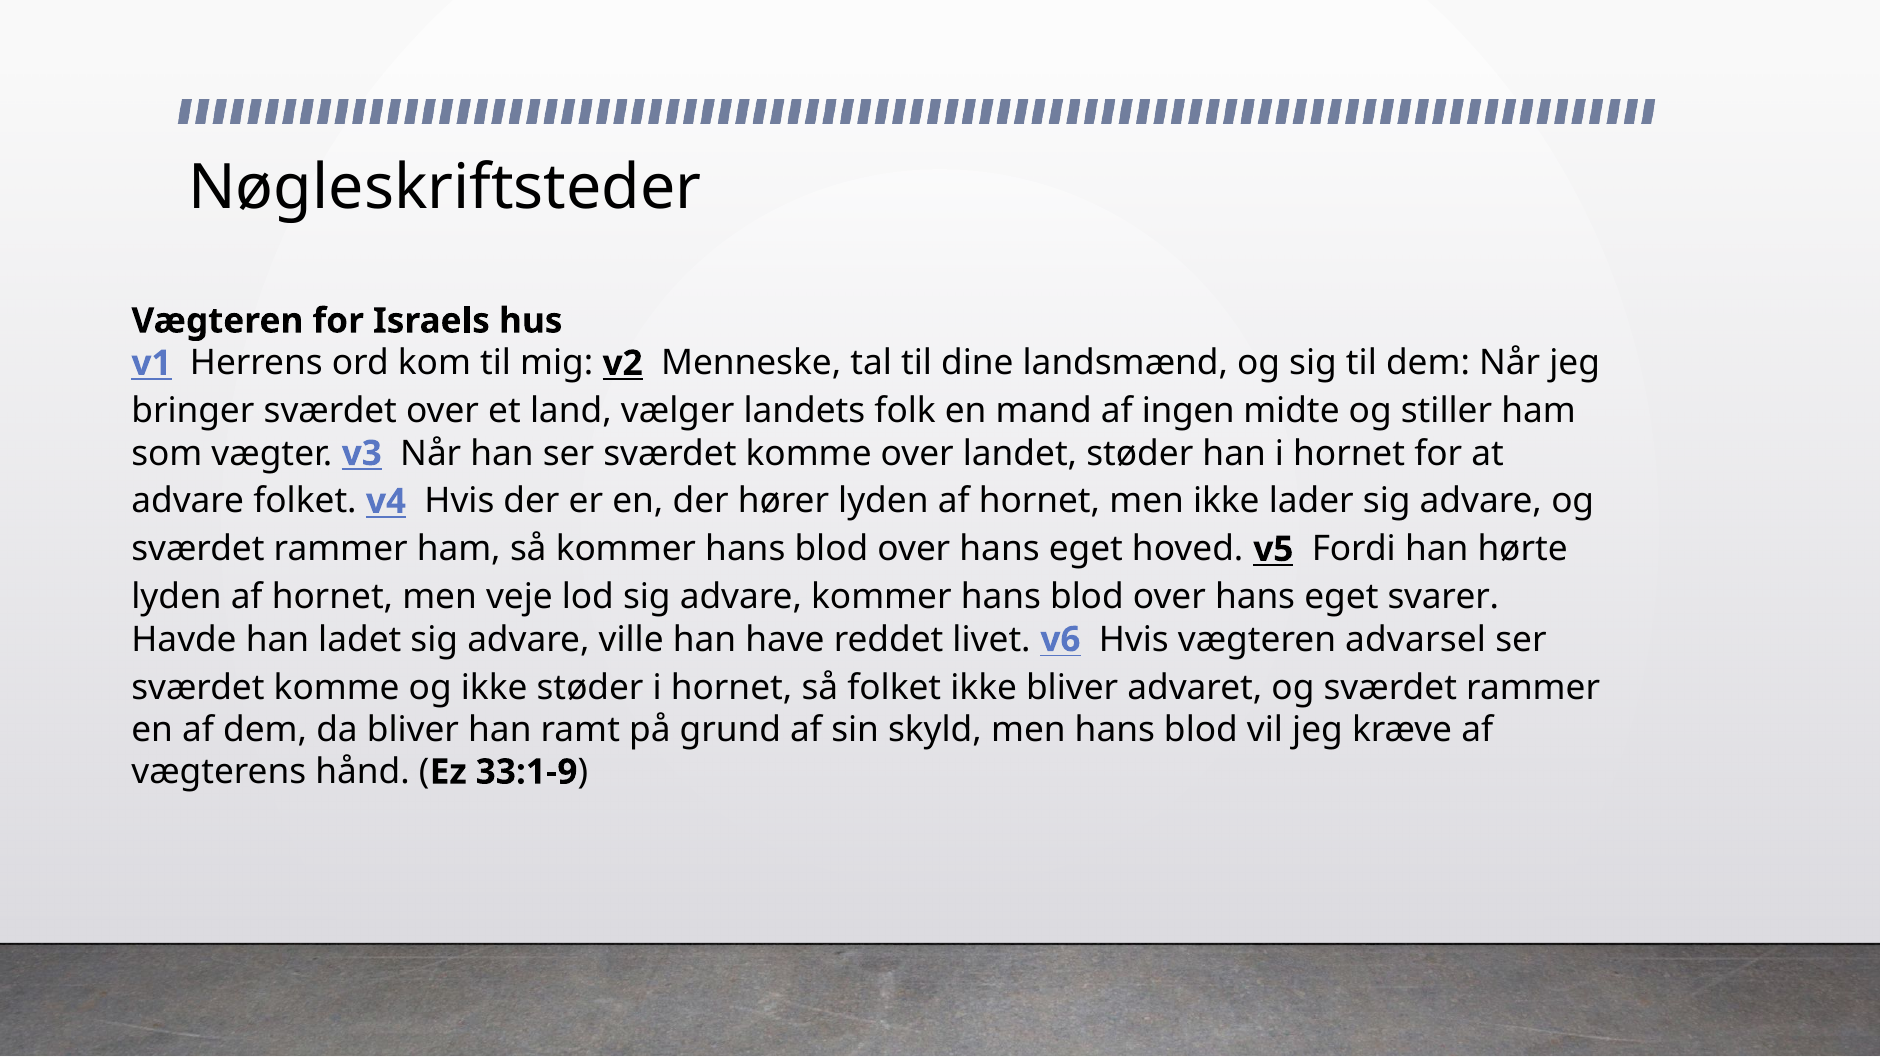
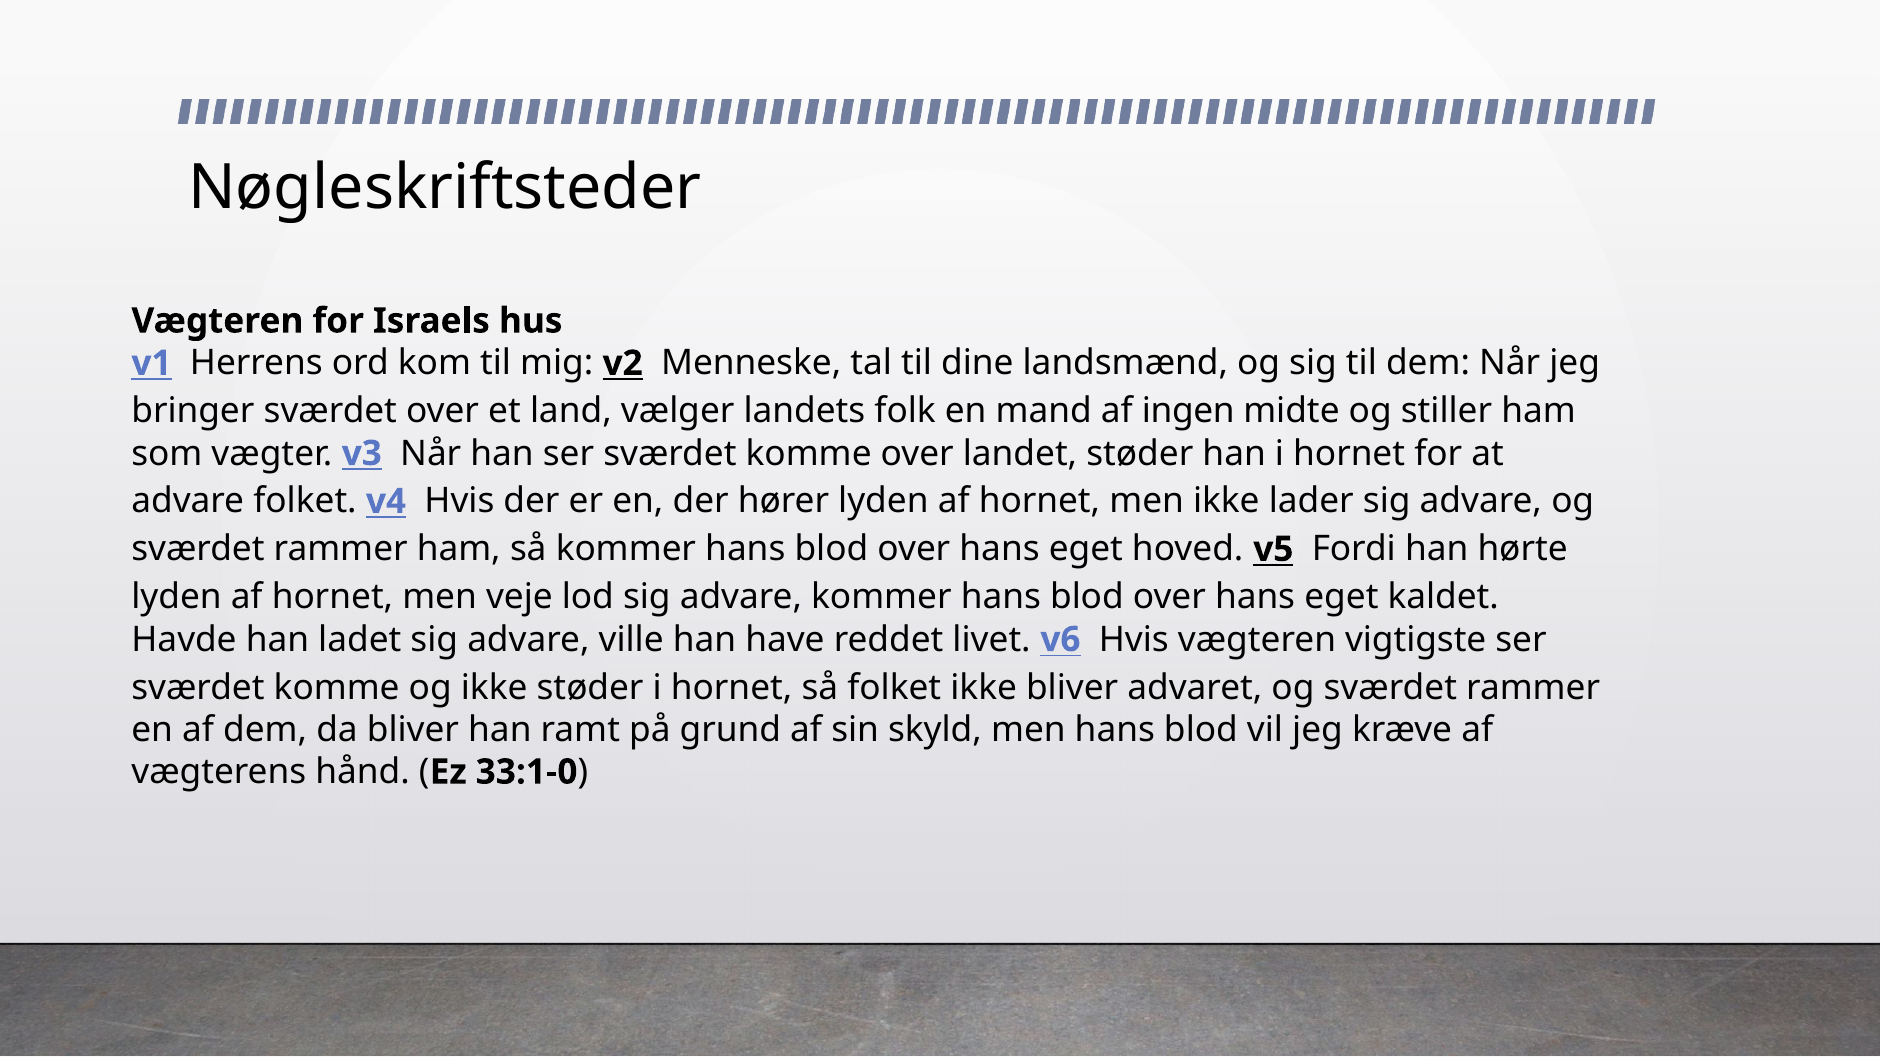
svarer: svarer -> kaldet
advarsel: advarsel -> vigtigste
33:1-9: 33:1-9 -> 33:1-0
